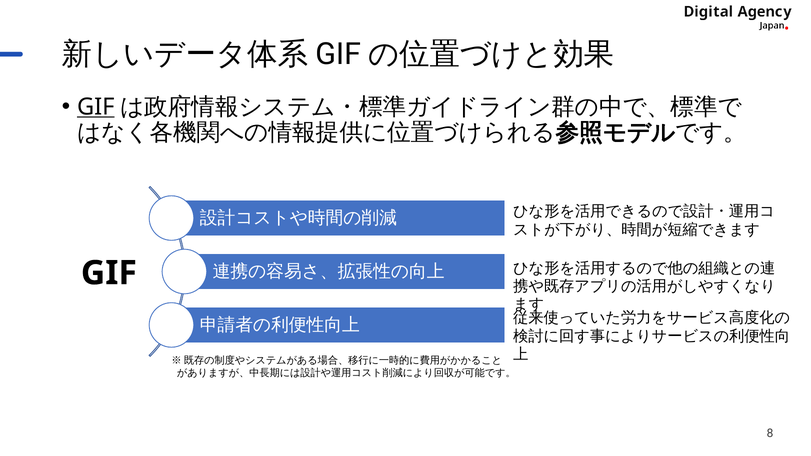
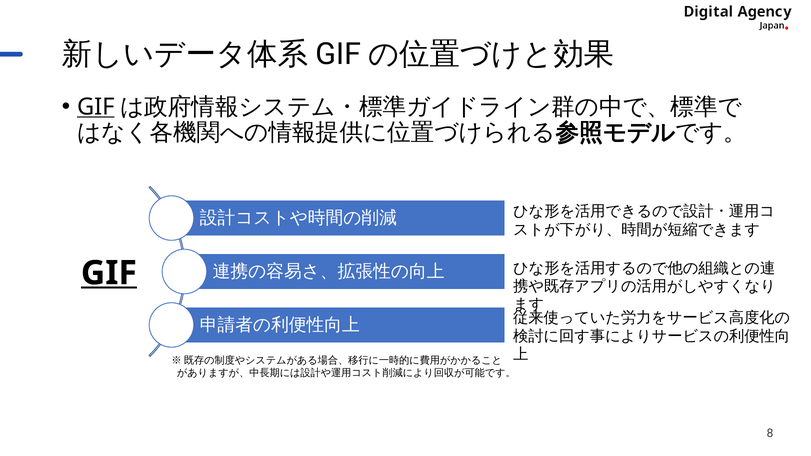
GIF at (109, 273) underline: none -> present
